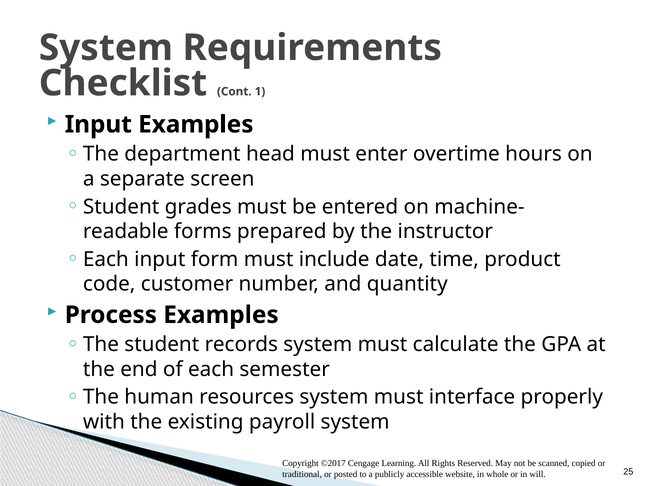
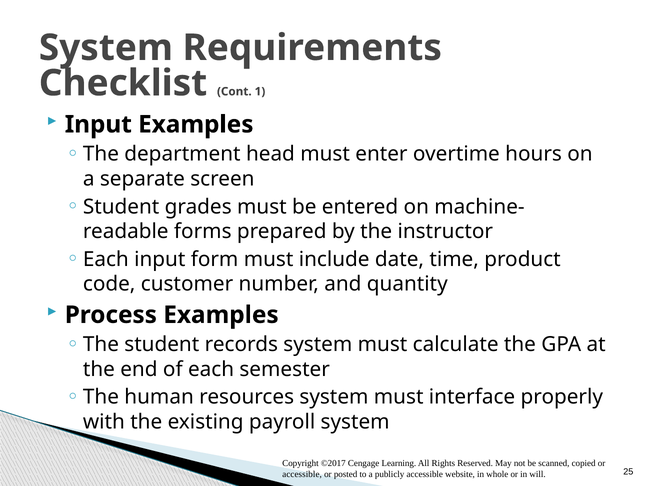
traditional at (302, 475): traditional -> accessible
